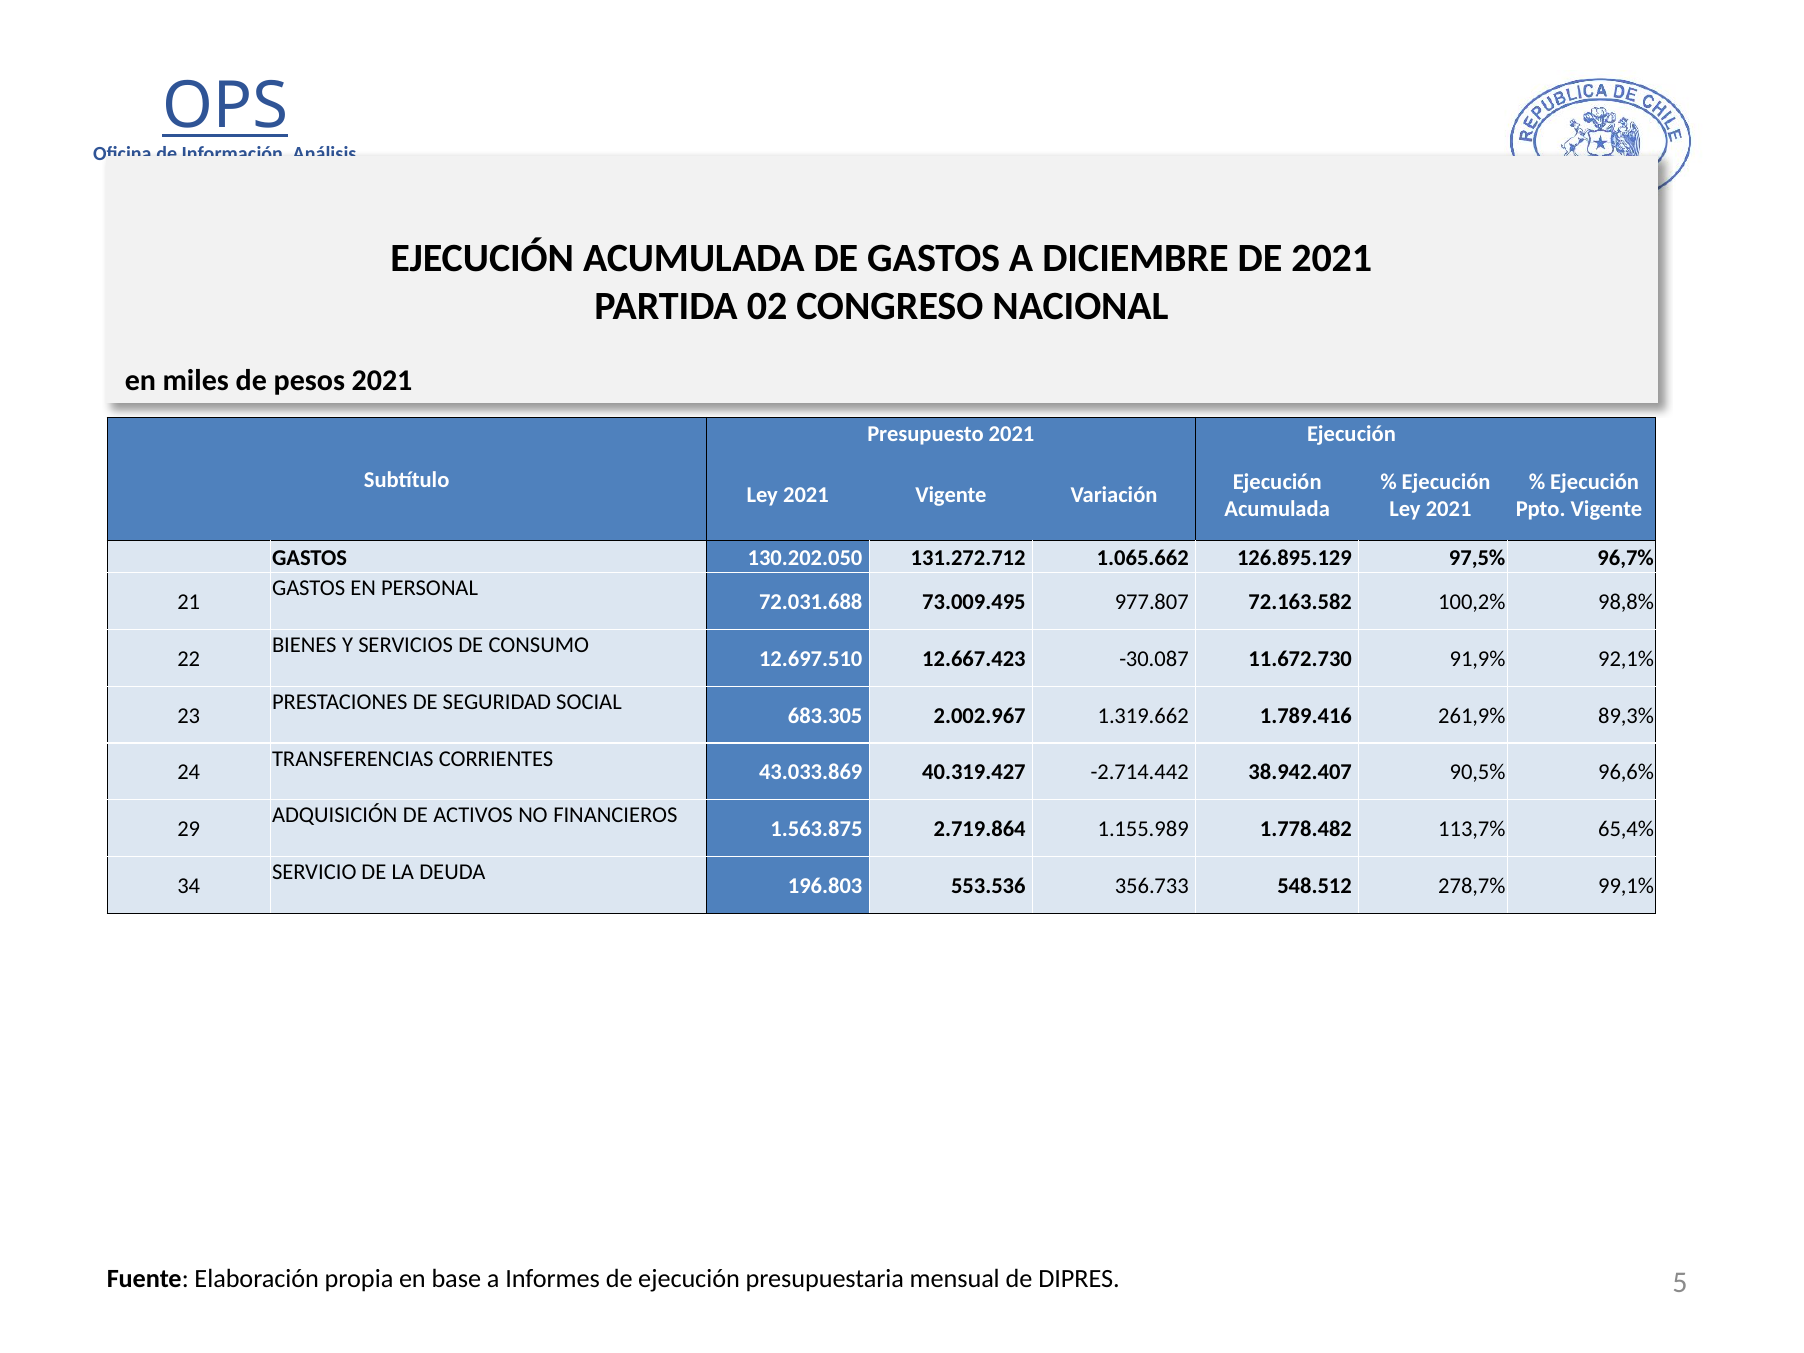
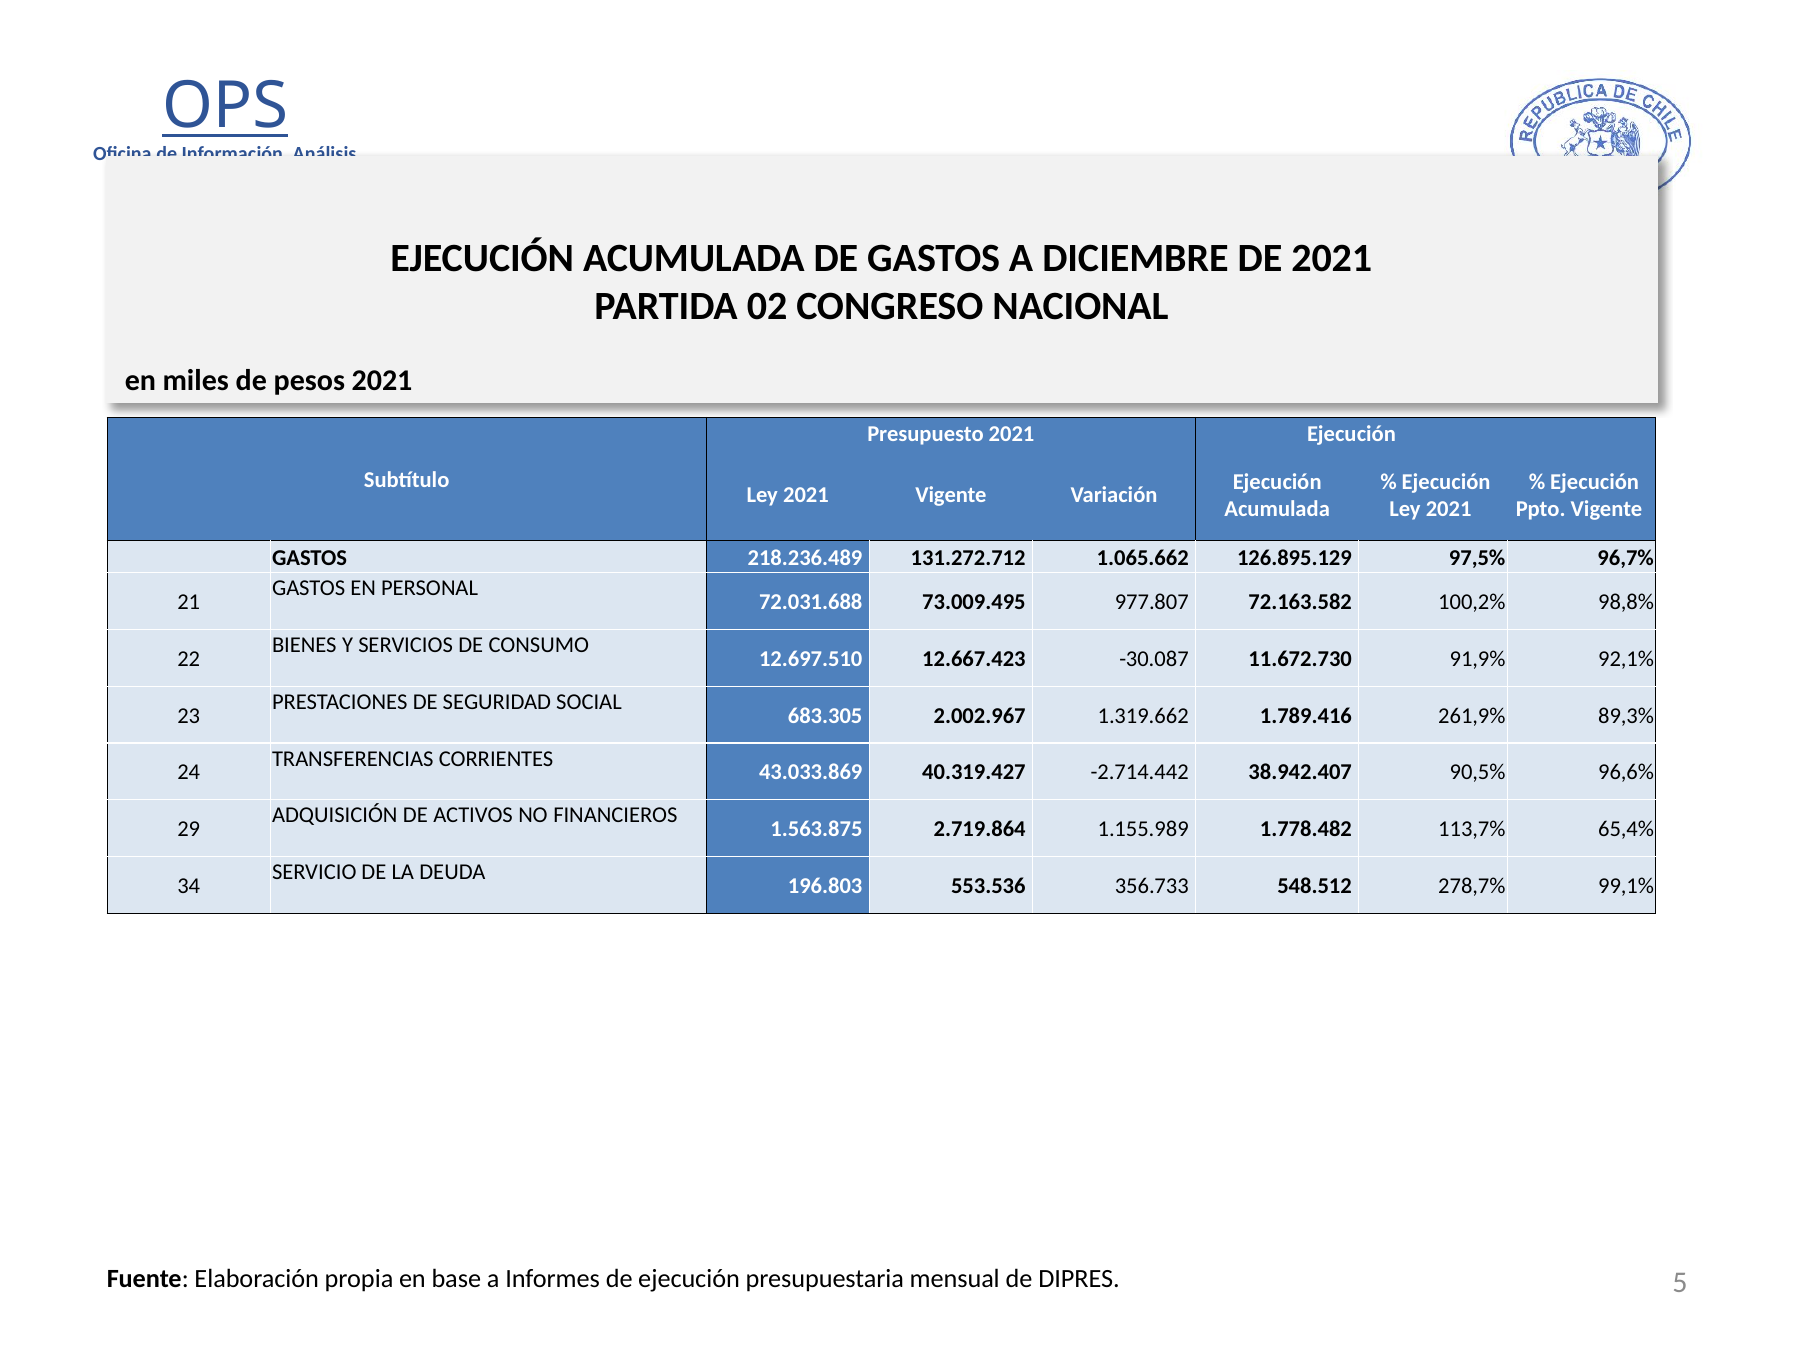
130.202.050: 130.202.050 -> 218.236.489
